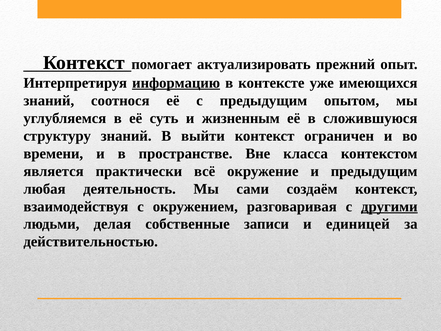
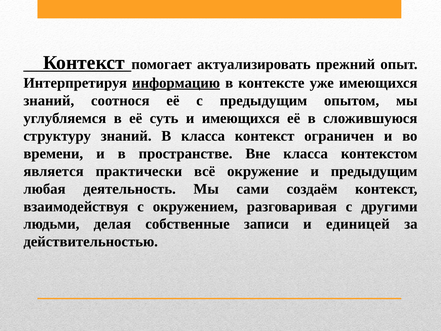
и жизненным: жизненным -> имеющихся
В выйти: выйти -> класса
другими underline: present -> none
